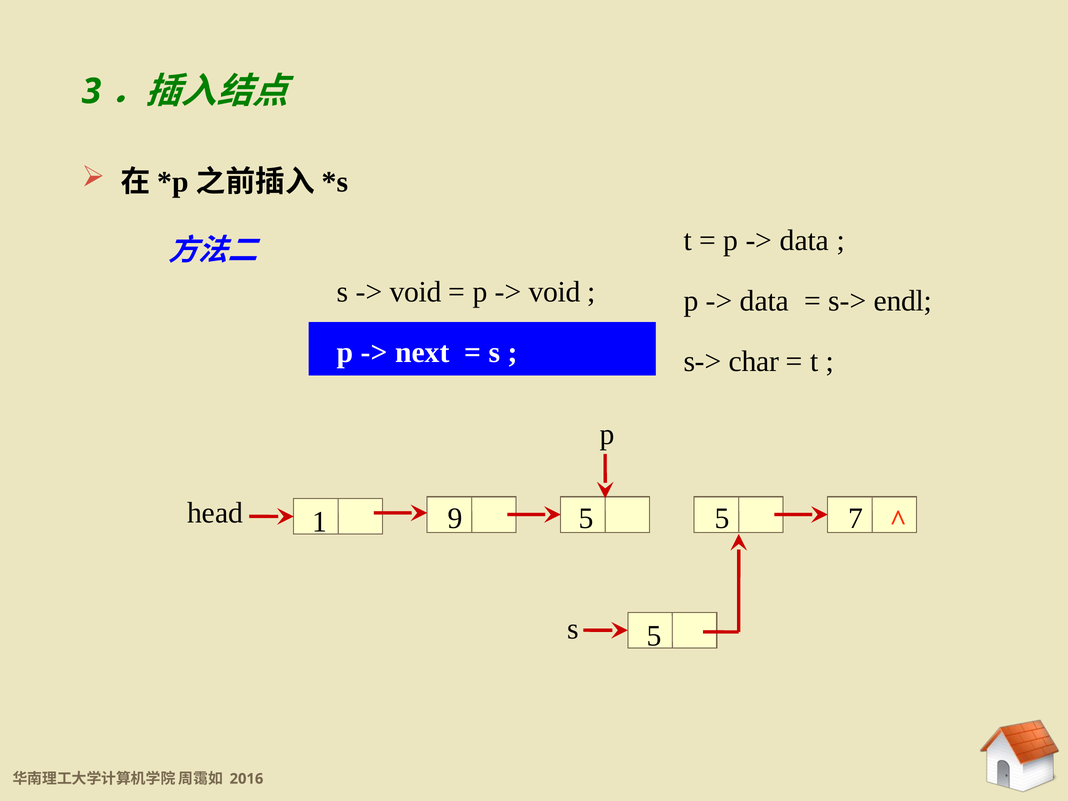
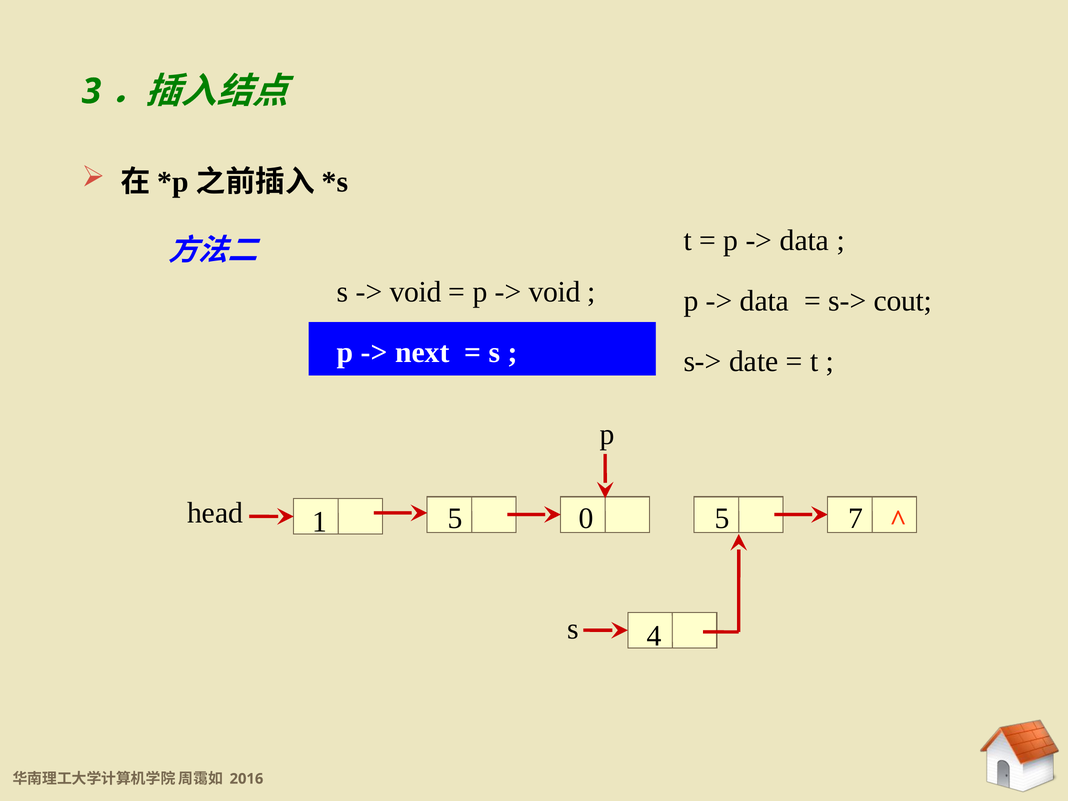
endl: endl -> cout
char: char -> date
head 5: 5 -> 0
1 9: 9 -> 5
s 5: 5 -> 4
